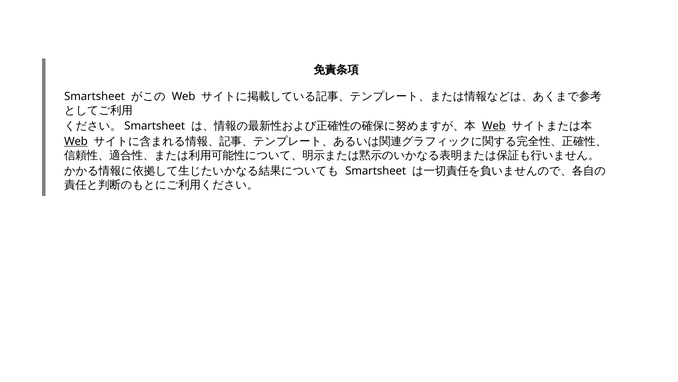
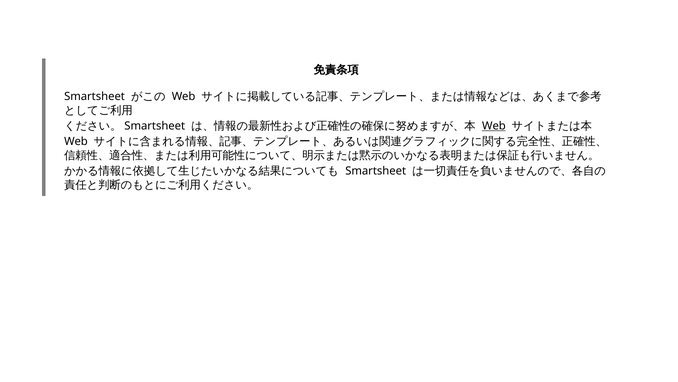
Web at (76, 141) underline: present -> none
